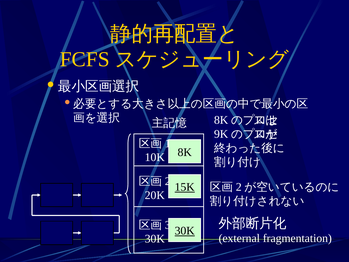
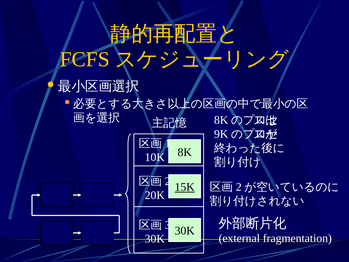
30K at (185, 231) underline: present -> none
